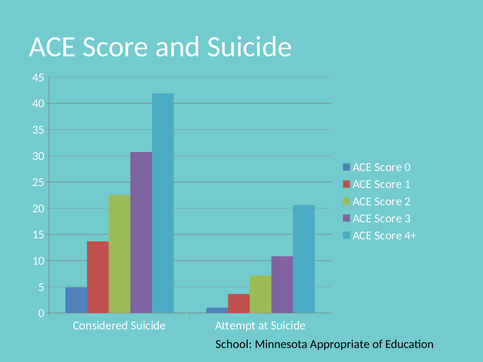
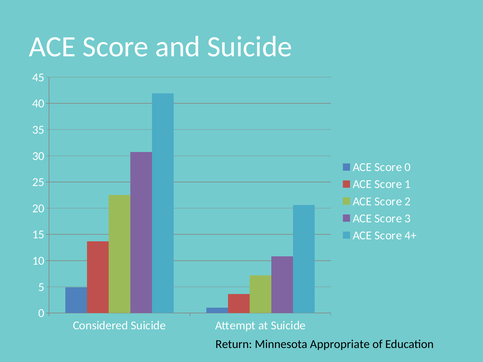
School: School -> Return
